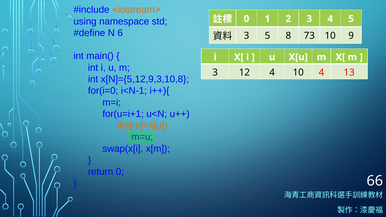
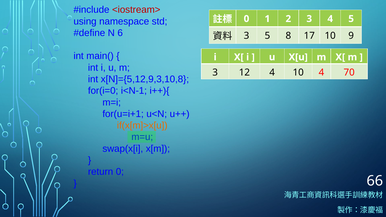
<iostream> colour: orange -> red
73: 73 -> 17
13: 13 -> 70
